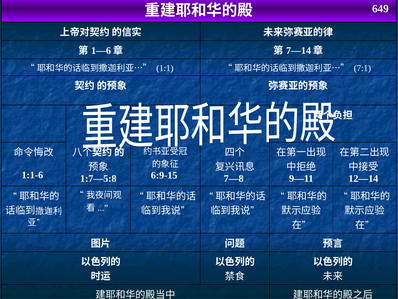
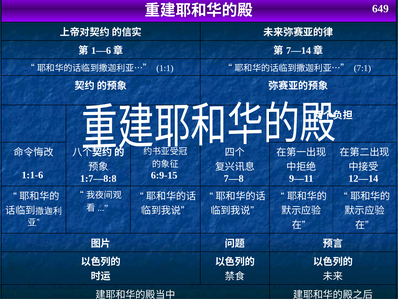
1:7—5:8: 1:7—5:8 -> 1:7—8:8
